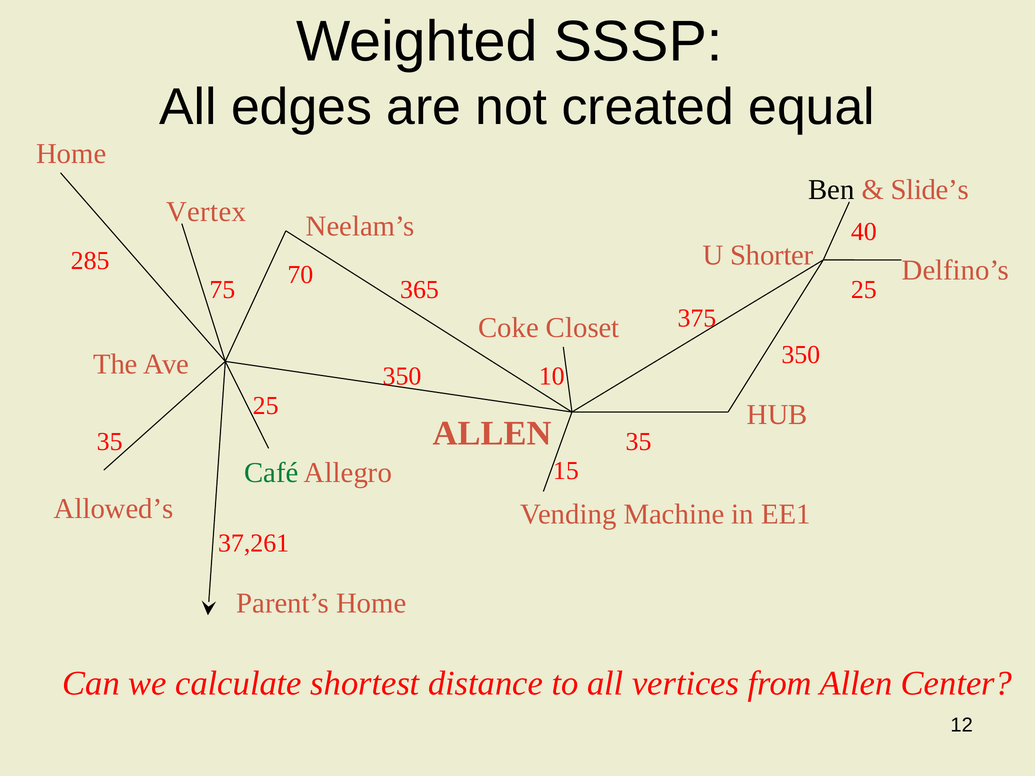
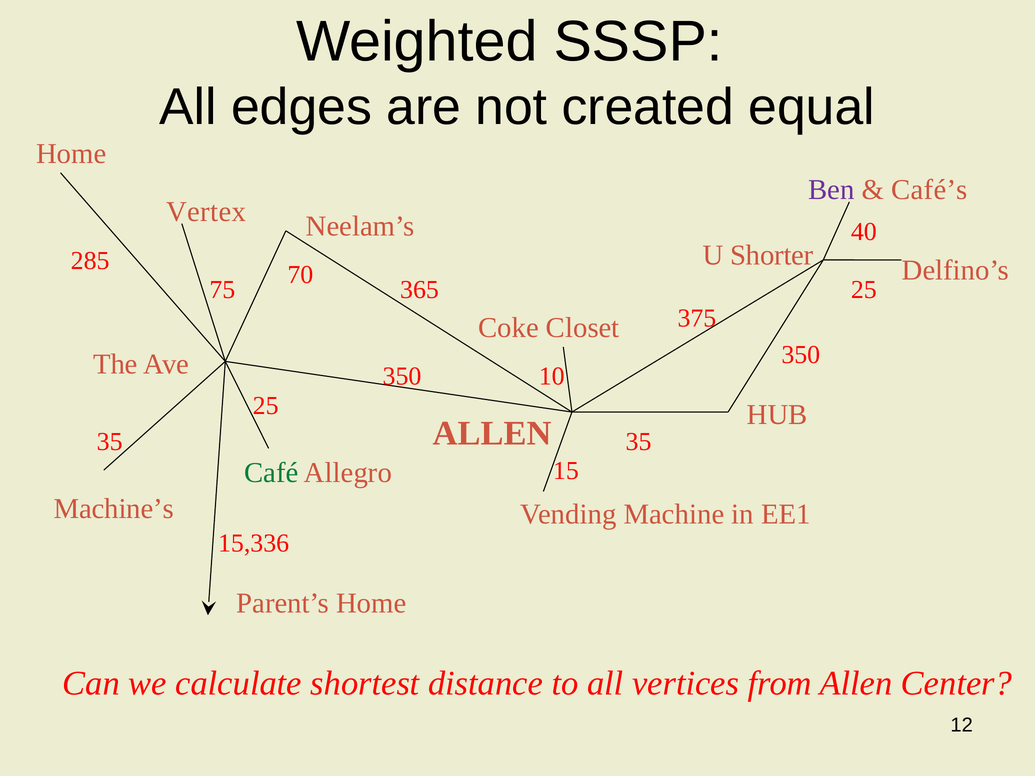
Ben colour: black -> purple
Slide’s: Slide’s -> Café’s
Allowed’s: Allowed’s -> Machine’s
37,261: 37,261 -> 15,336
